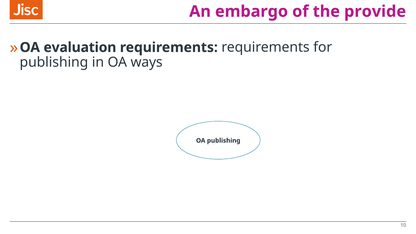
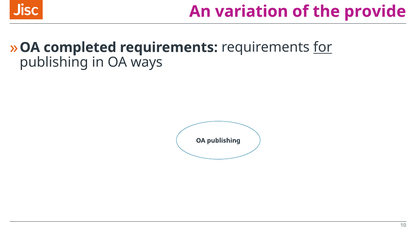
embargo: embargo -> variation
evaluation: evaluation -> completed
for underline: none -> present
